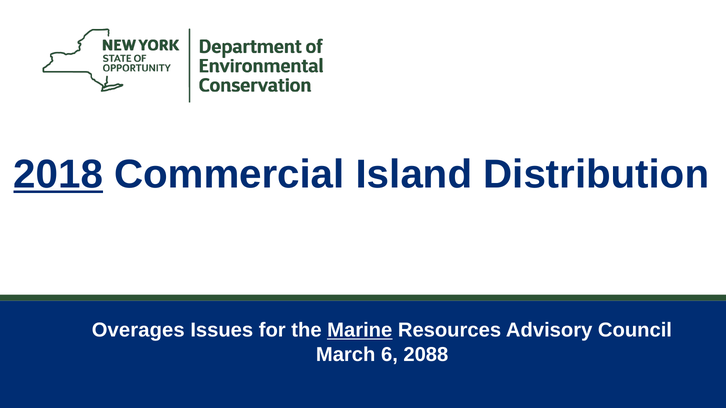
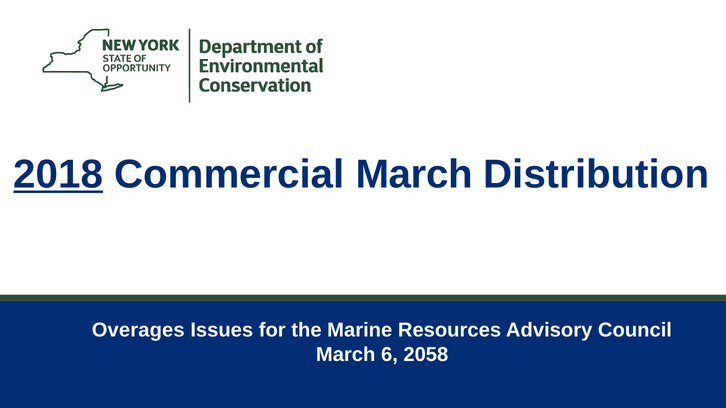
Commercial Island: Island -> March
Marine underline: present -> none
2088: 2088 -> 2058
